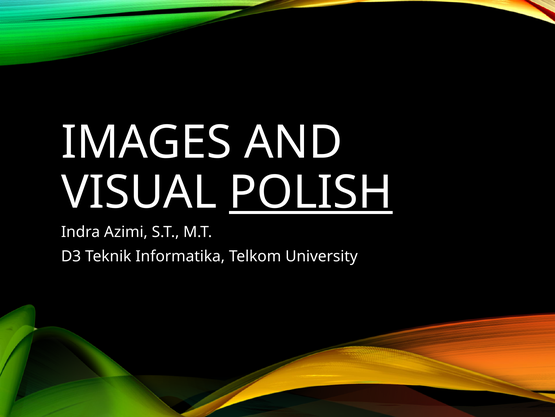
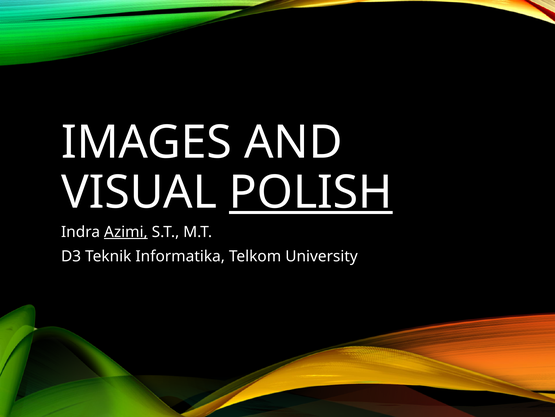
Azimi underline: none -> present
